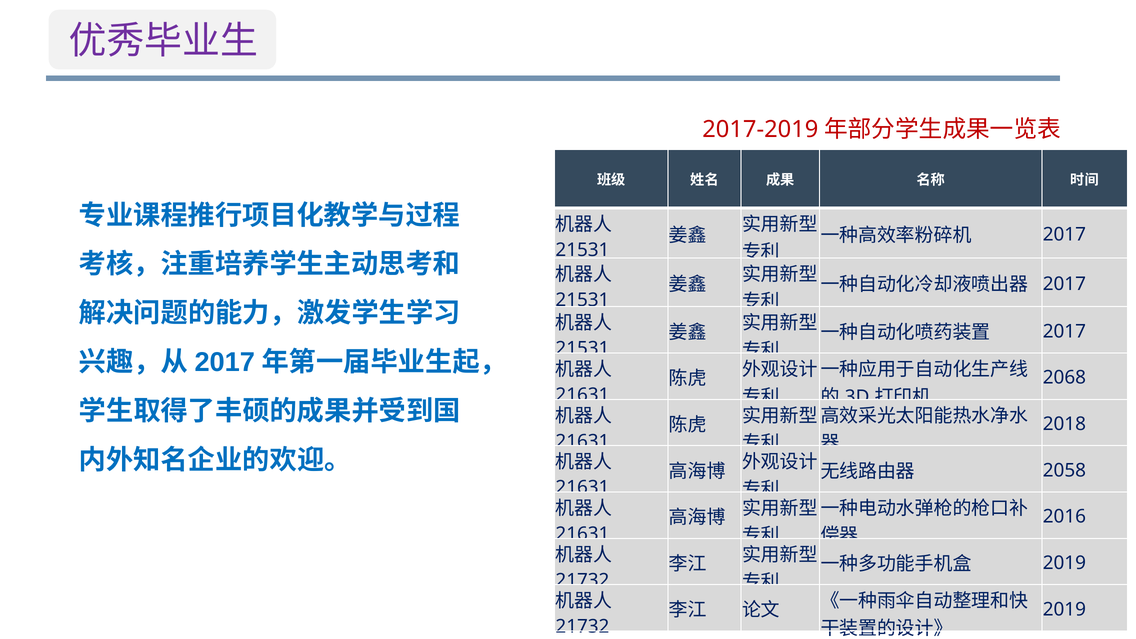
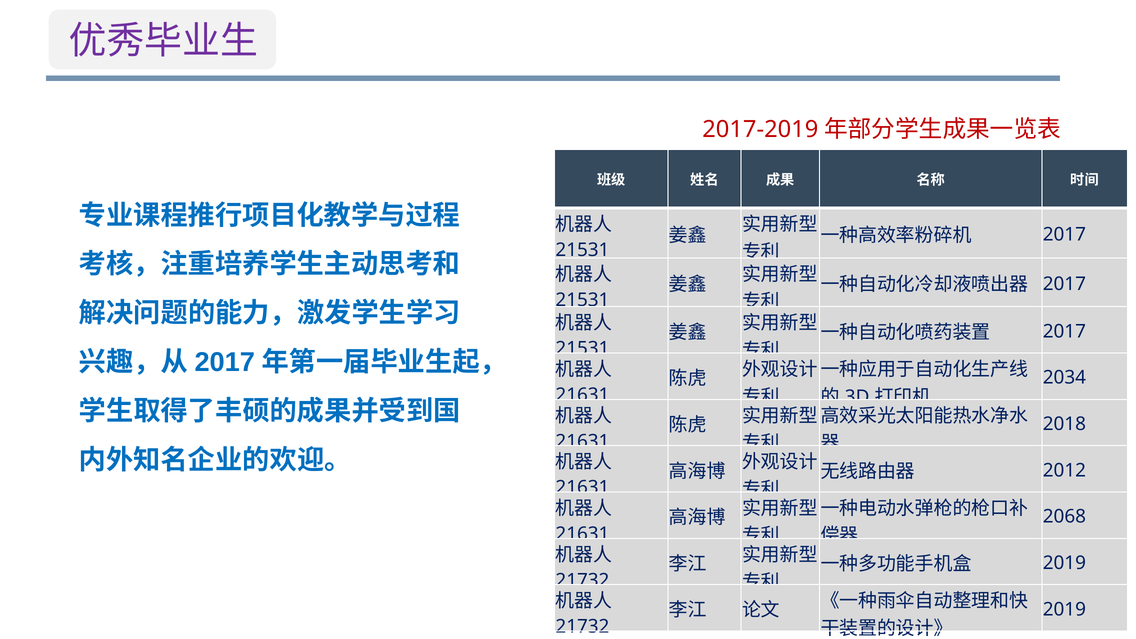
2068: 2068 -> 2034
2058: 2058 -> 2012
2016: 2016 -> 2068
